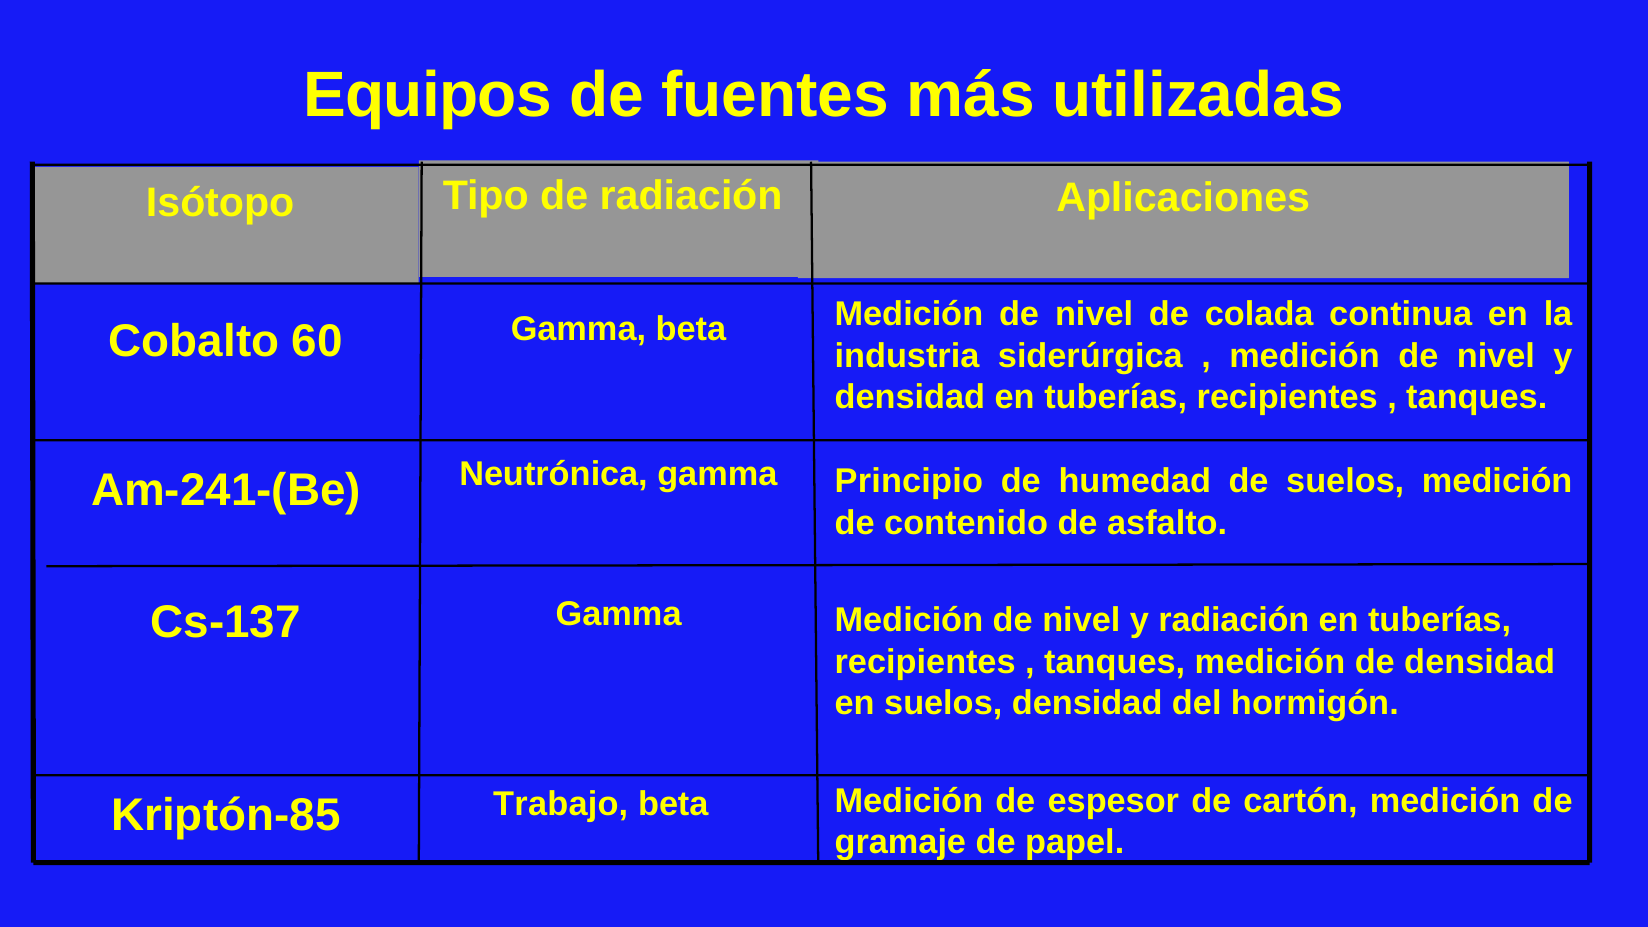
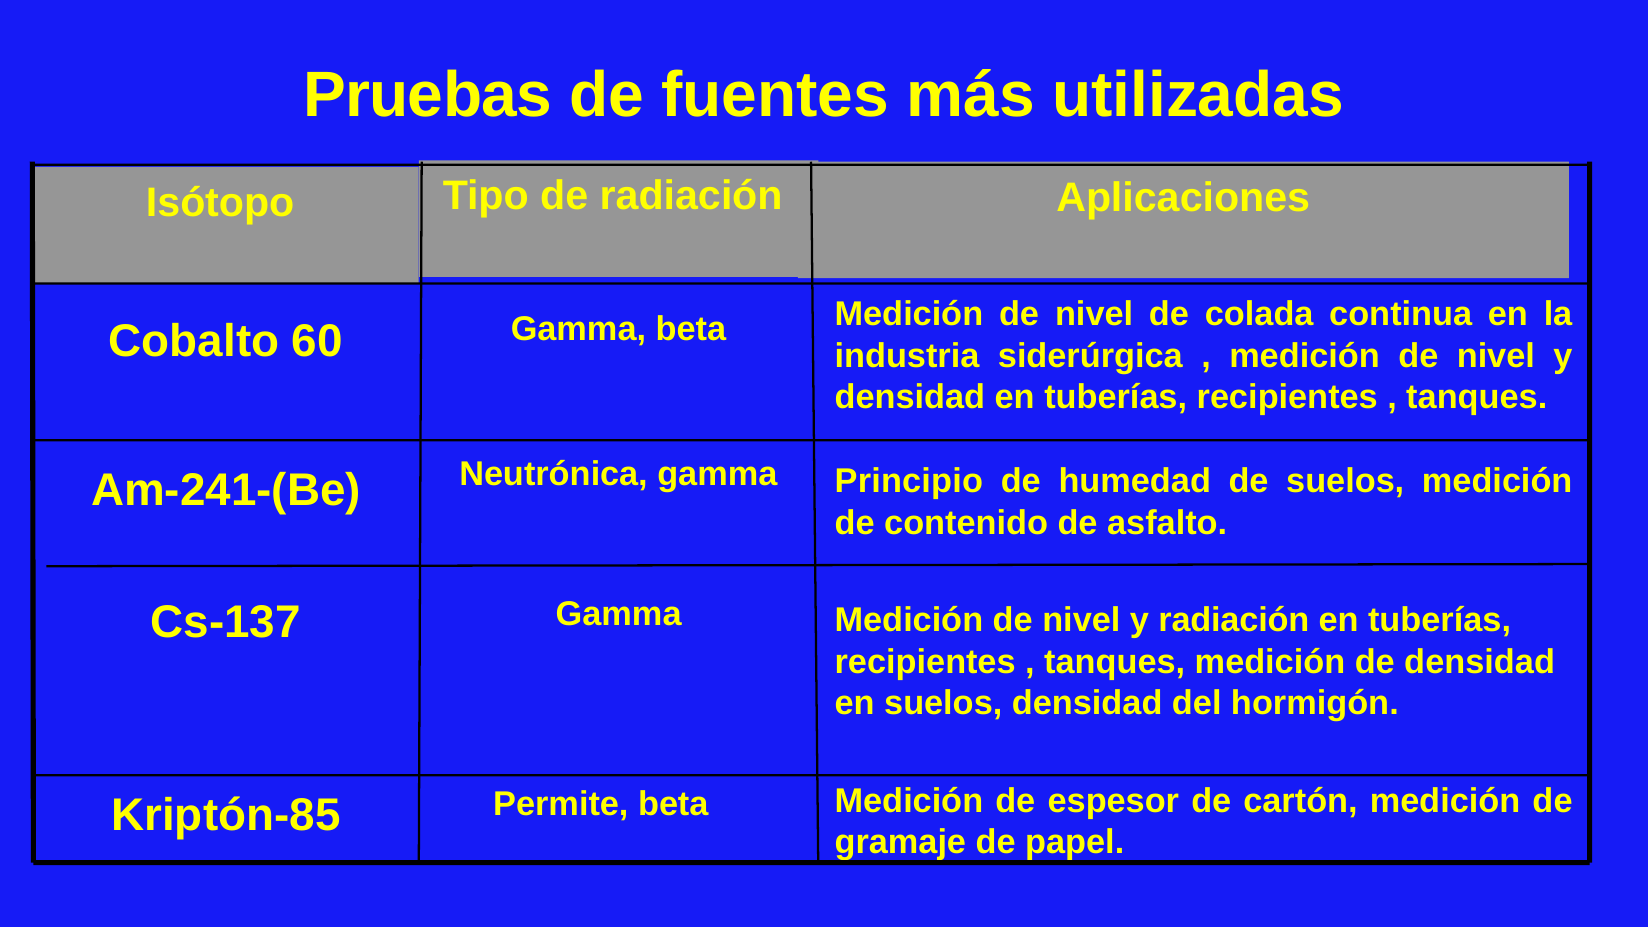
Equipos: Equipos -> Pruebas
Trabajo: Trabajo -> Permite
